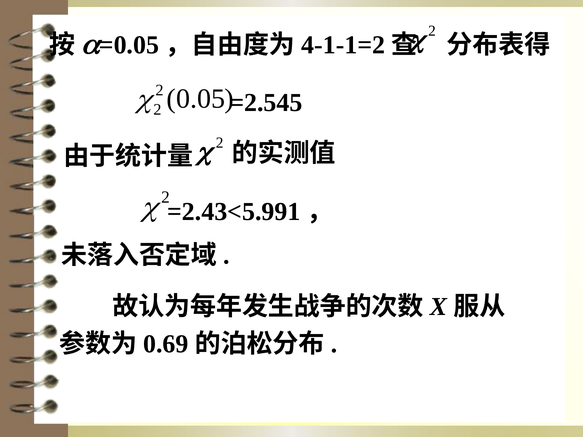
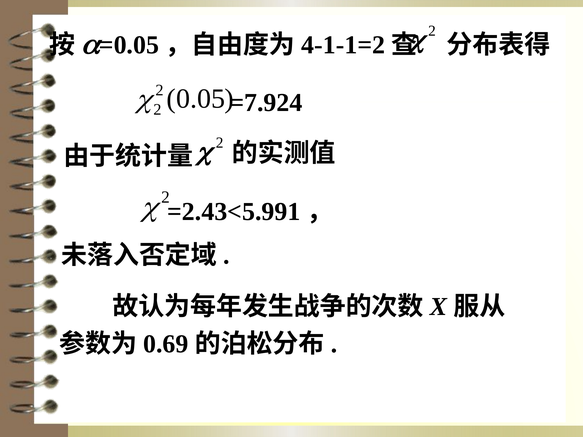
=2.545: =2.545 -> =7.924
